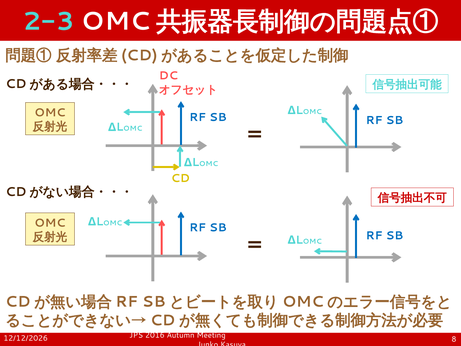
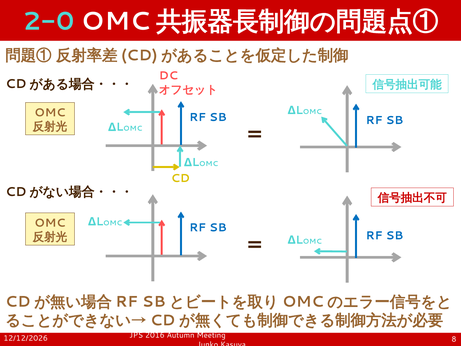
2-3: 2-3 -> 2-0
